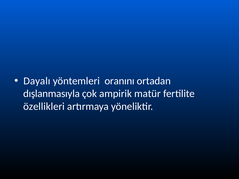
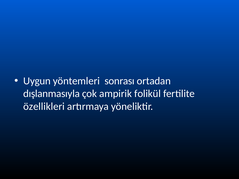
Dayalı: Dayalı -> Uygun
oranını: oranını -> sonrası
matür: matür -> folikül
